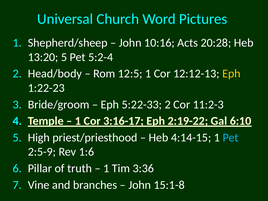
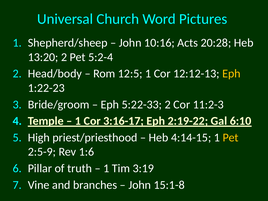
13:20 5: 5 -> 2
Pet at (231, 138) colour: light blue -> yellow
3:36: 3:36 -> 3:19
